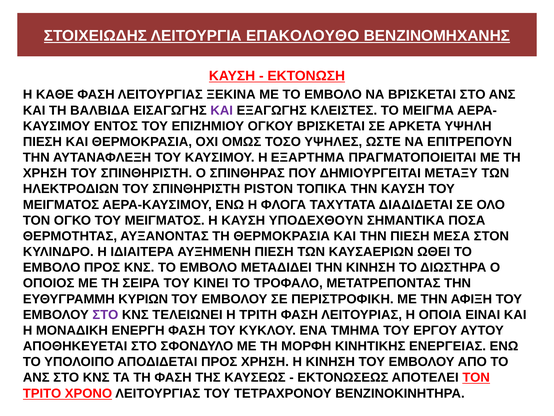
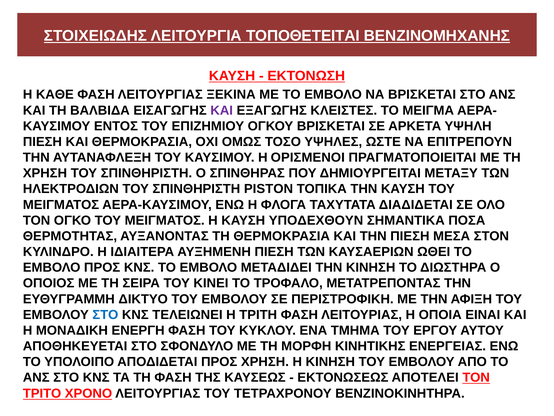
ΕΠΑΚΟΛΟΥΘΟ: ΕΠΑΚΟΛΟΥΘΟ -> ΤΟΠΟΘΕΤΕΙΤΑΙ
ΕΞΑΡΤΗΜΑ: ΕΞΑΡΤΗΜΑ -> ΟΡΙΣΜΕΝΟΙ
ΚΥΡΙΩΝ: ΚΥΡΙΩΝ -> ΔΙΚΤΥΟ
ΣΤΟ at (105, 314) colour: purple -> blue
